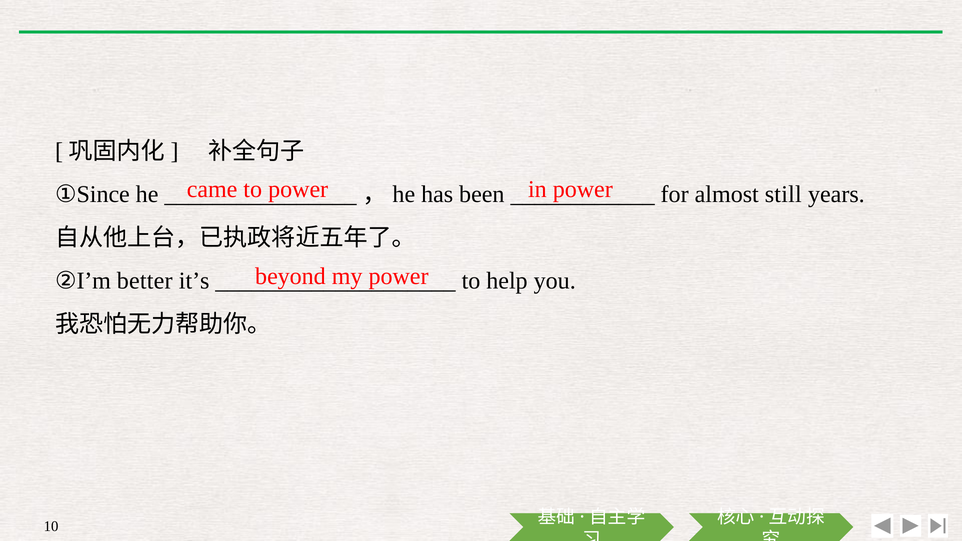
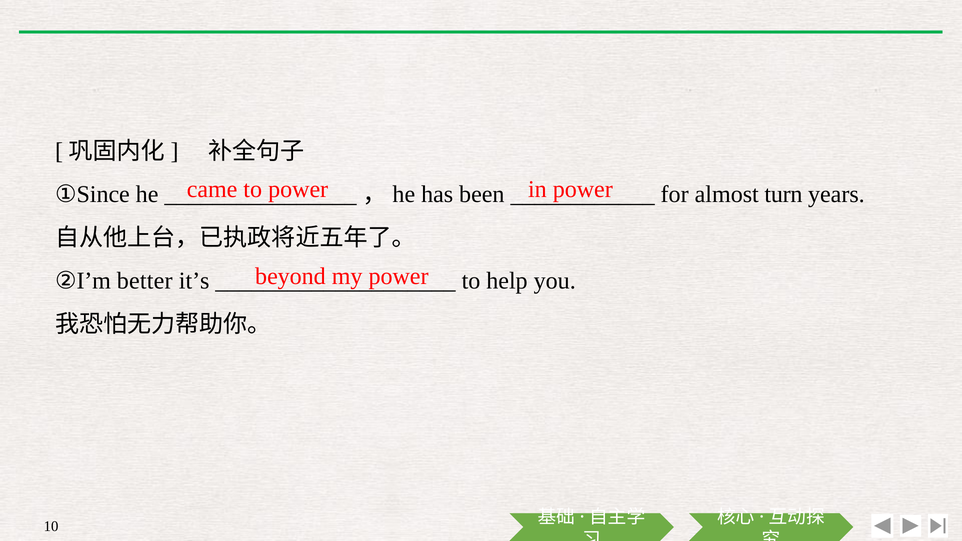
still: still -> turn
